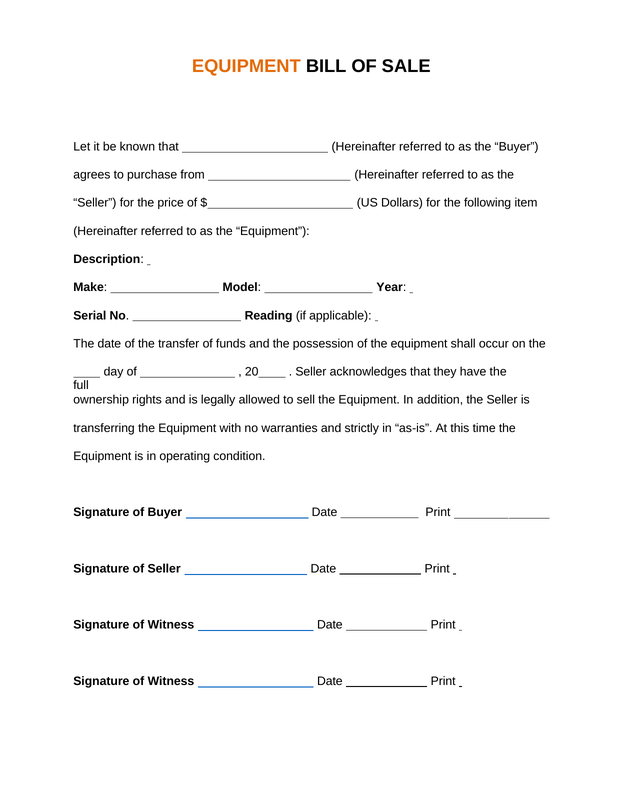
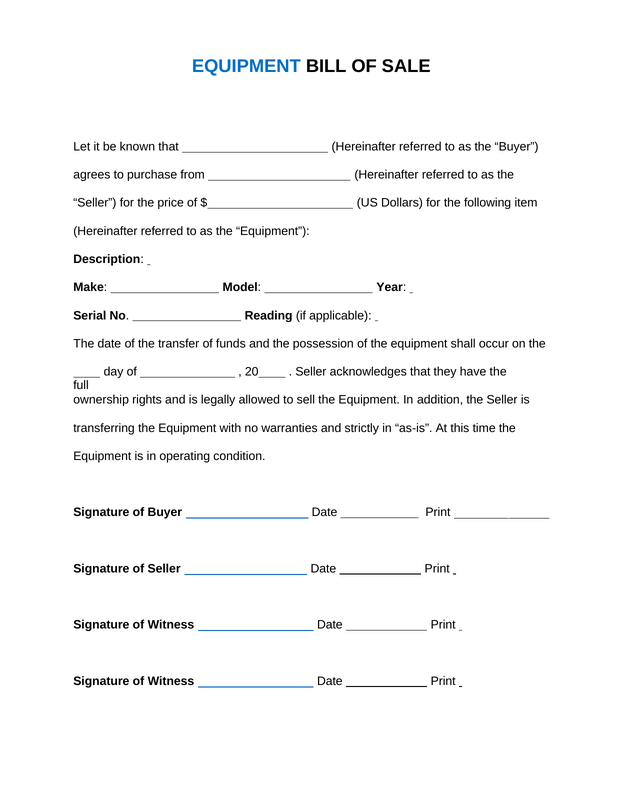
EQUIPMENT at (246, 66) colour: orange -> blue
